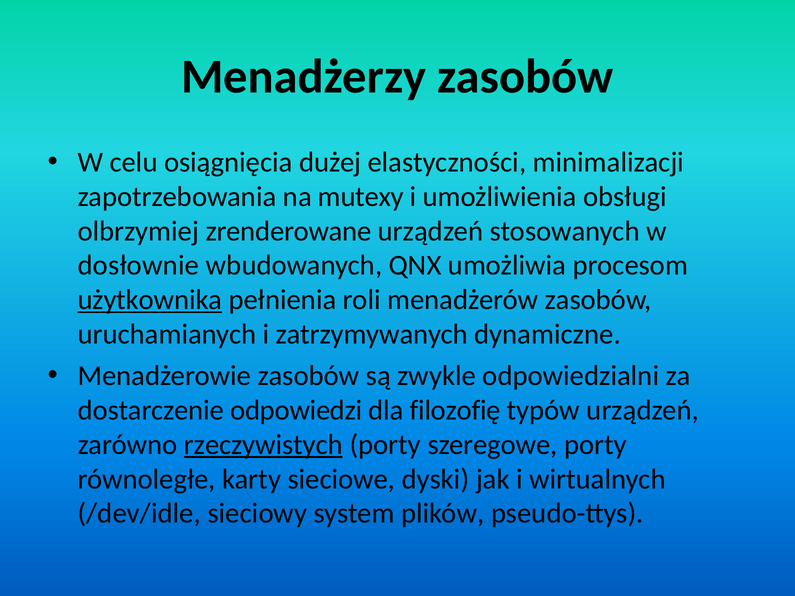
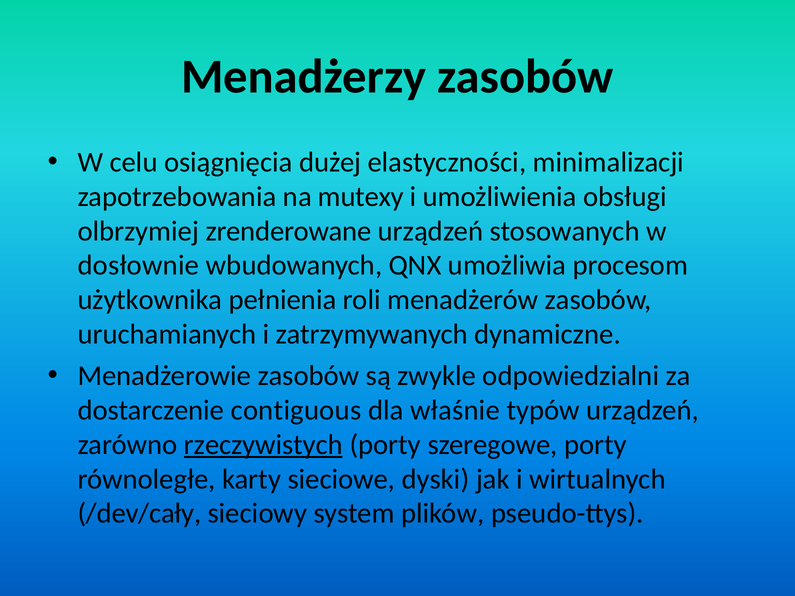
użytkownika underline: present -> none
odpowiedzi: odpowiedzi -> contiguous
filozofię: filozofię -> właśnie
/dev/idle: /dev/idle -> /dev/cały
